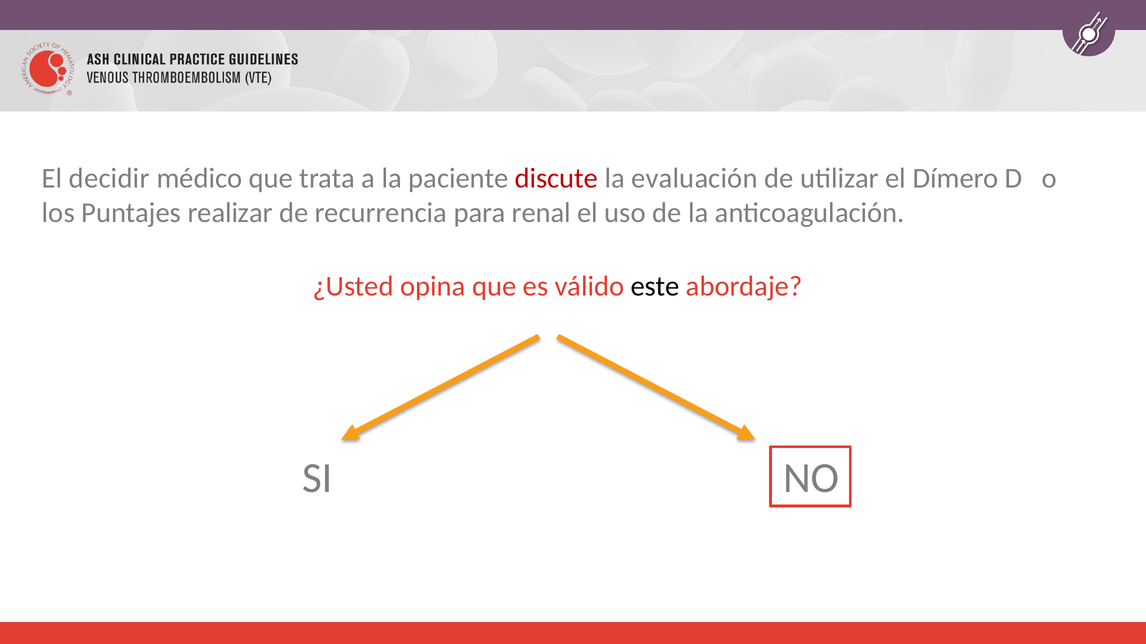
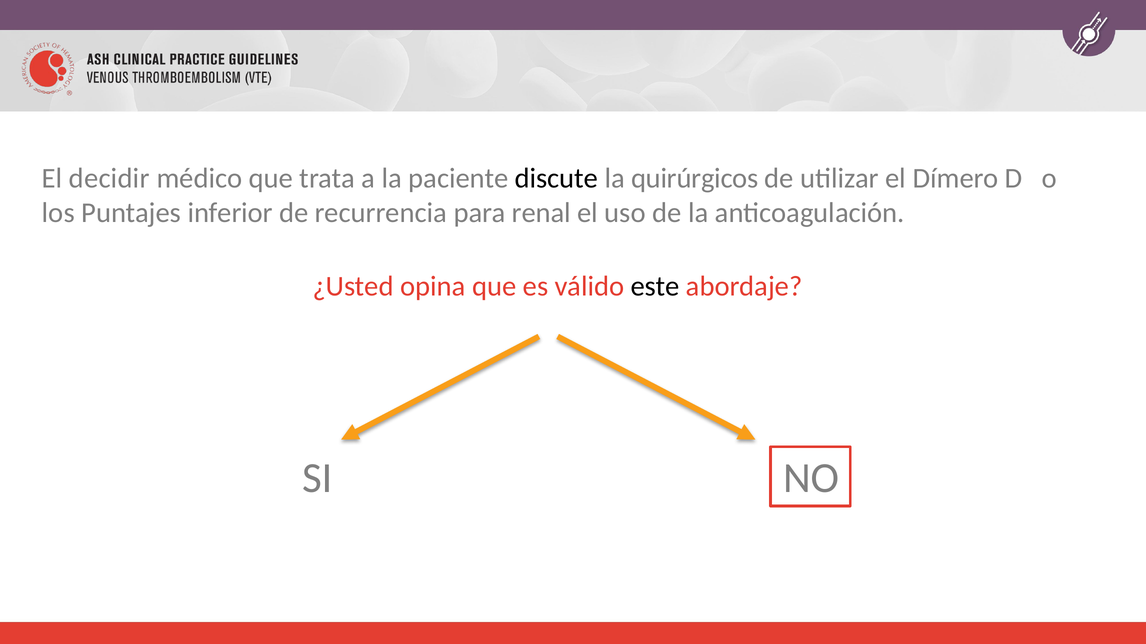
discute colour: red -> black
evaluación: evaluación -> quirúrgicos
realizar: realizar -> inferior
